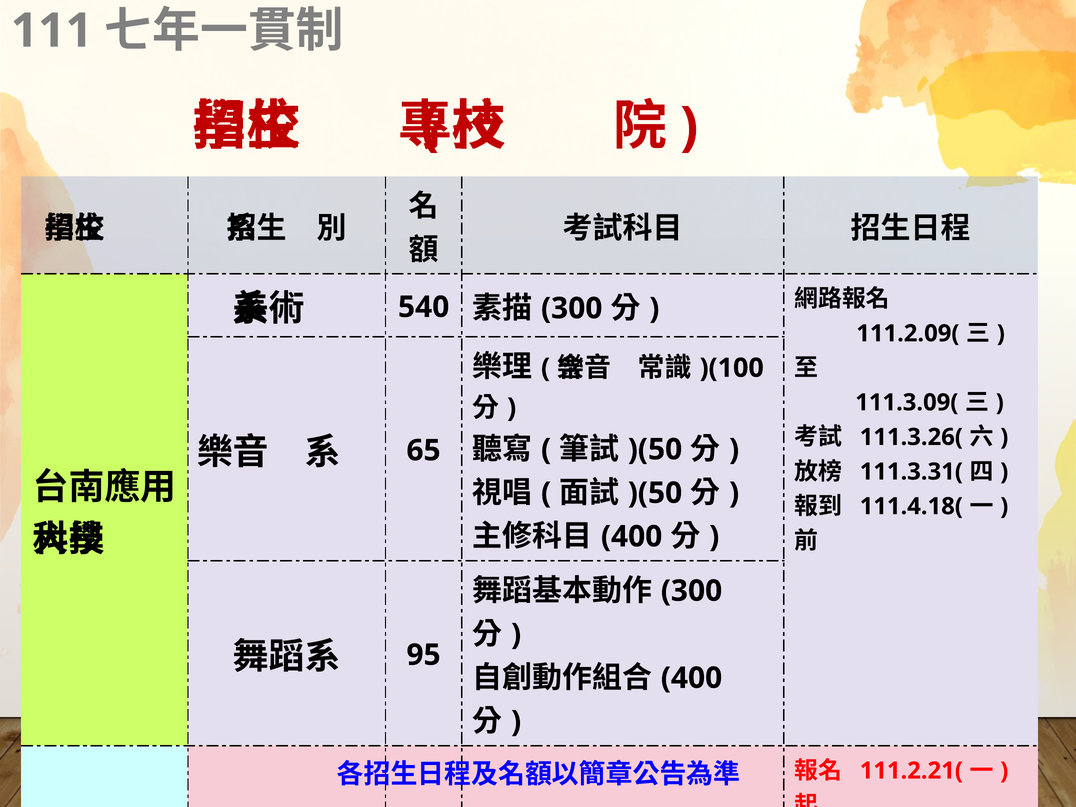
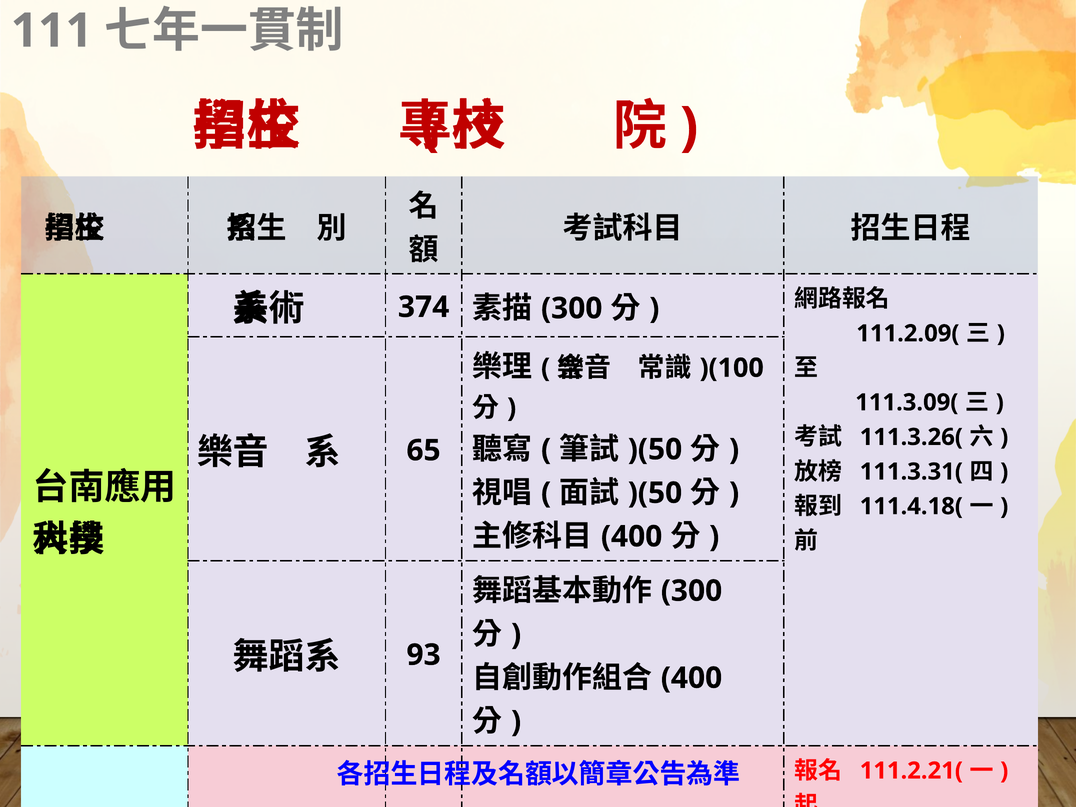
540: 540 -> 374
95: 95 -> 93
